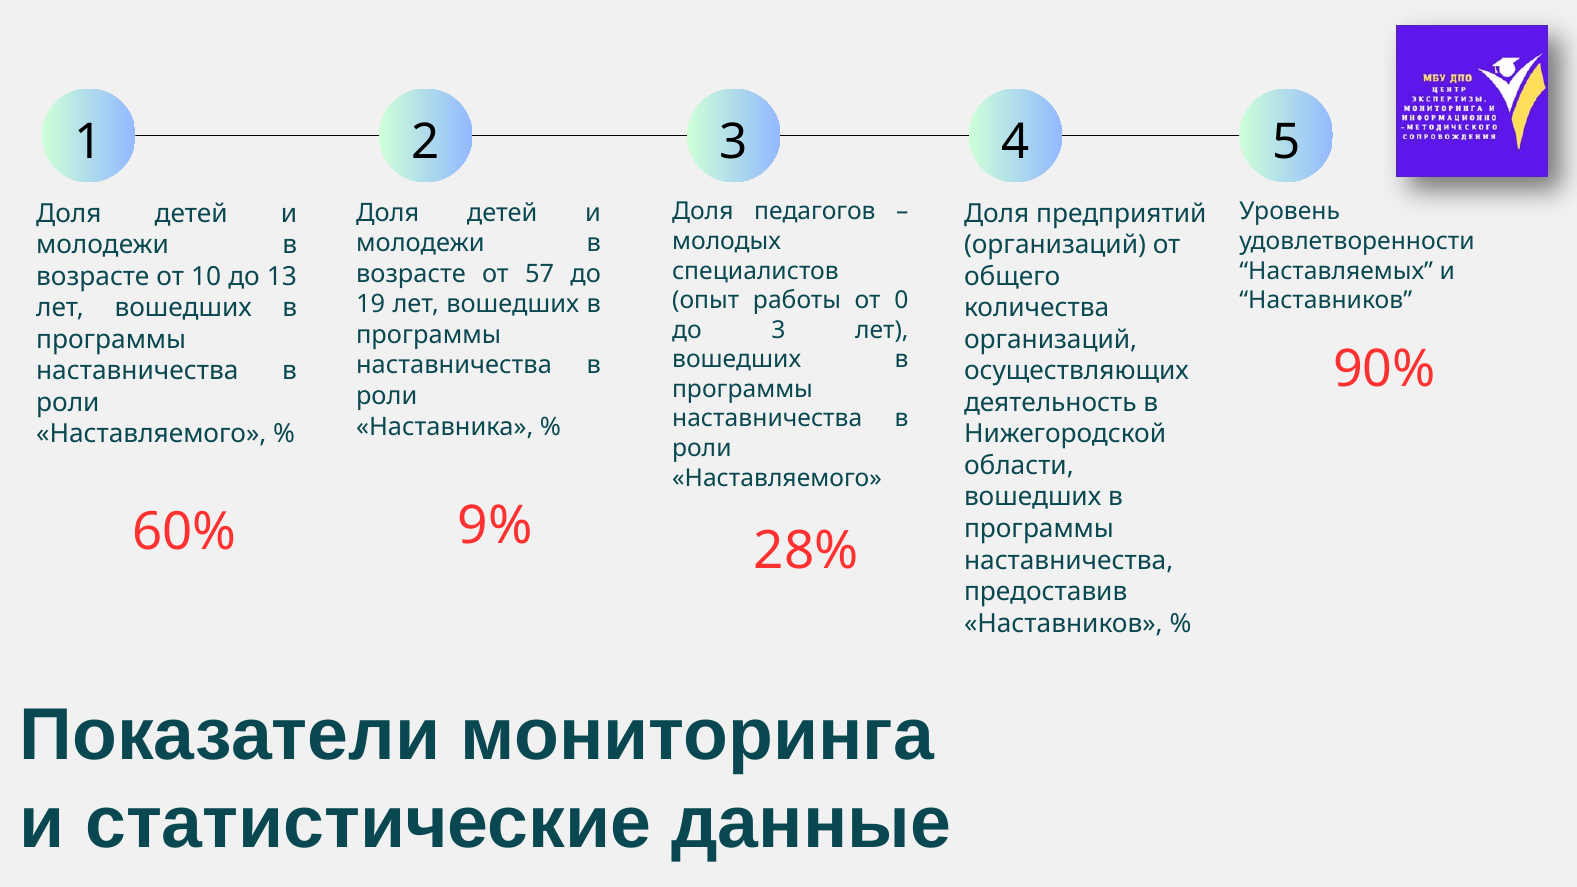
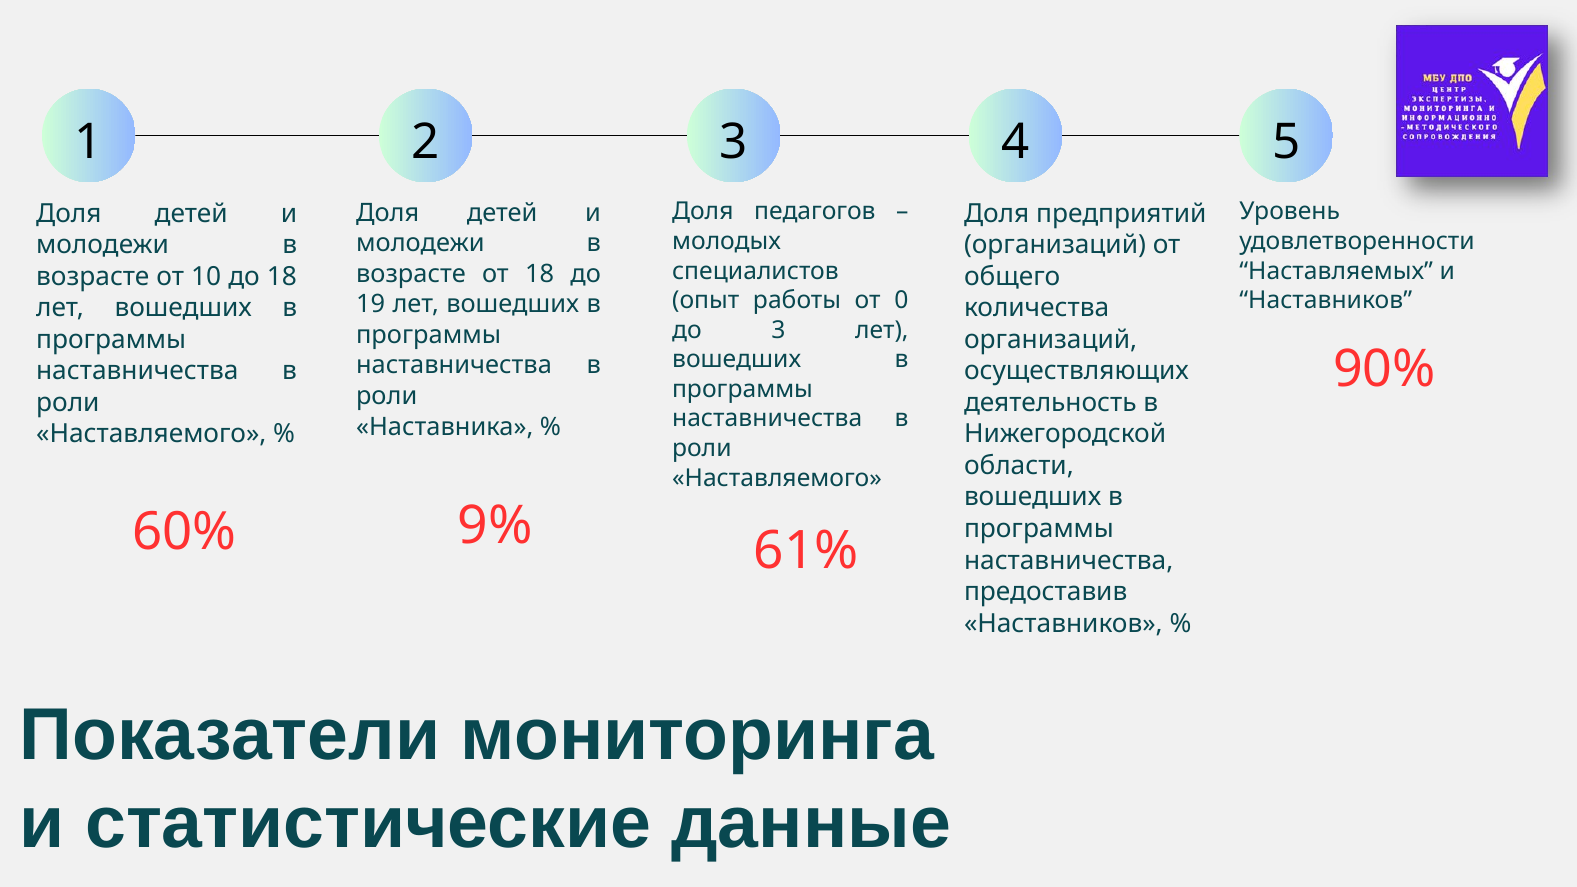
от 57: 57 -> 18
до 13: 13 -> 18
28%: 28% -> 61%
